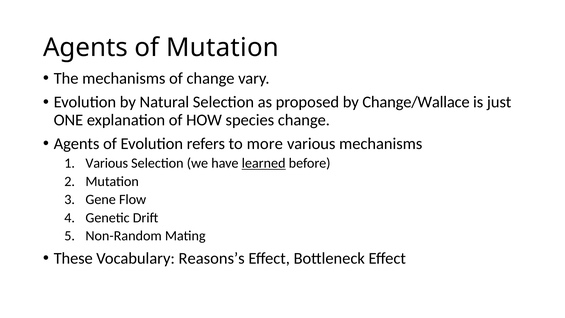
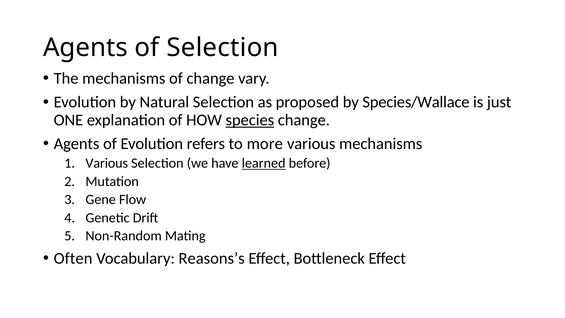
of Mutation: Mutation -> Selection
Change/Wallace: Change/Wallace -> Species/Wallace
species underline: none -> present
These: These -> Often
